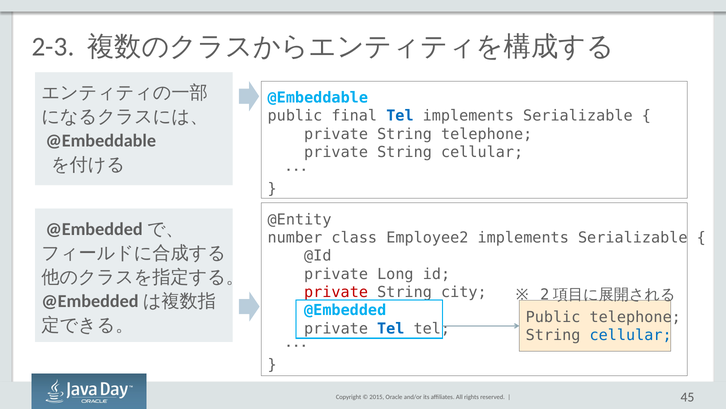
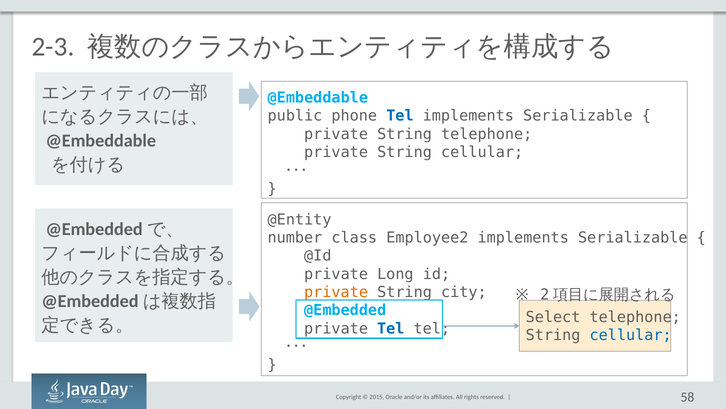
final: final -> phone
private at (336, 292) colour: red -> orange
Public at (553, 317): Public -> Select
45: 45 -> 58
